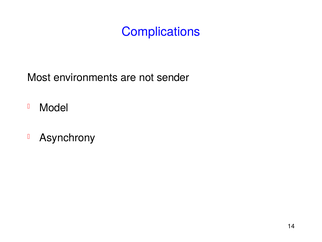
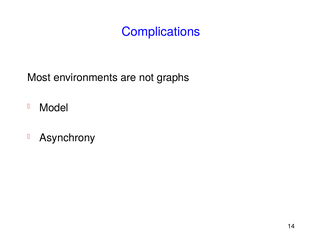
sender: sender -> graphs
